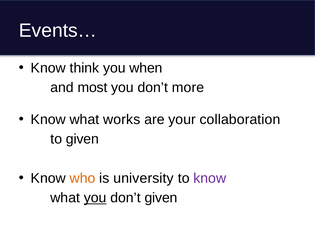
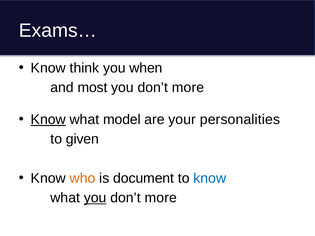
Events…: Events… -> Exams…
Know at (48, 120) underline: none -> present
works: works -> model
collaboration: collaboration -> personalities
university: university -> document
know at (210, 178) colour: purple -> blue
given at (161, 198): given -> more
